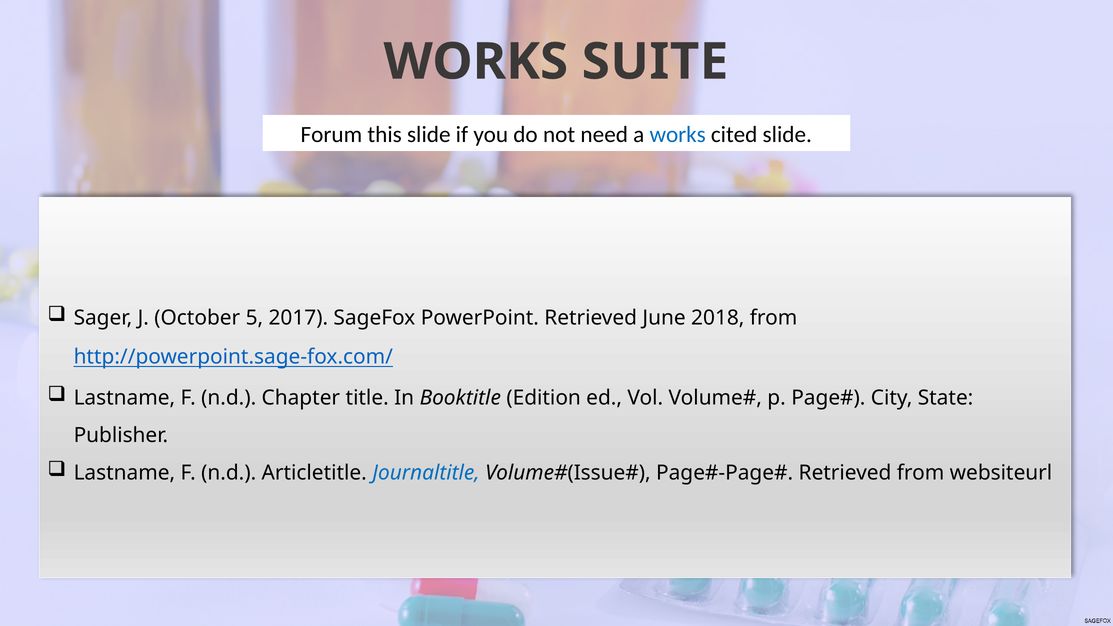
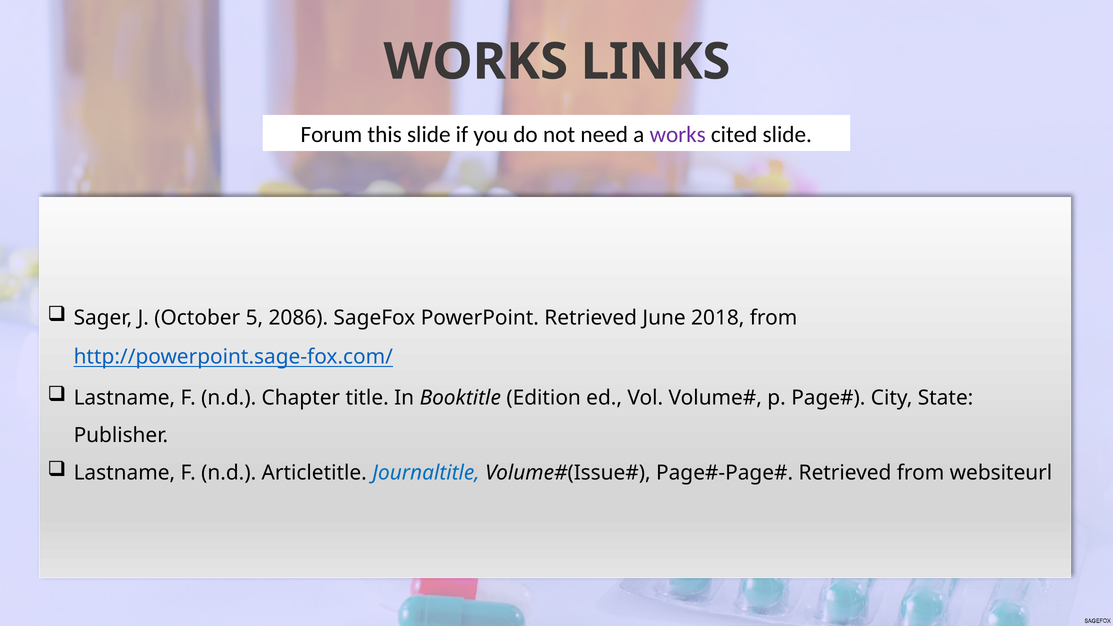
SUITE: SUITE -> LINKS
works at (678, 135) colour: blue -> purple
2017: 2017 -> 2086
